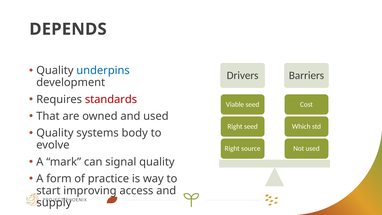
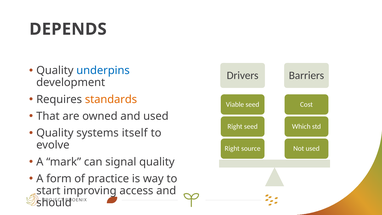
standards colour: red -> orange
body: body -> itself
supply: supply -> should
